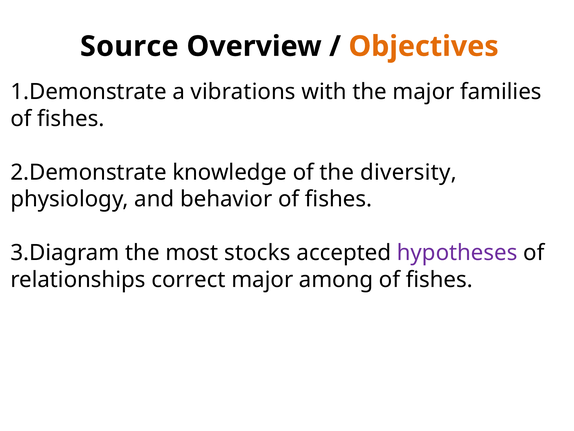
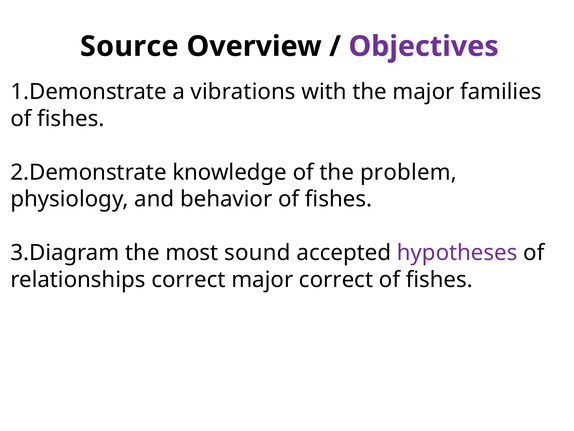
Objectives colour: orange -> purple
diversity: diversity -> problem
stocks: stocks -> sound
major among: among -> correct
